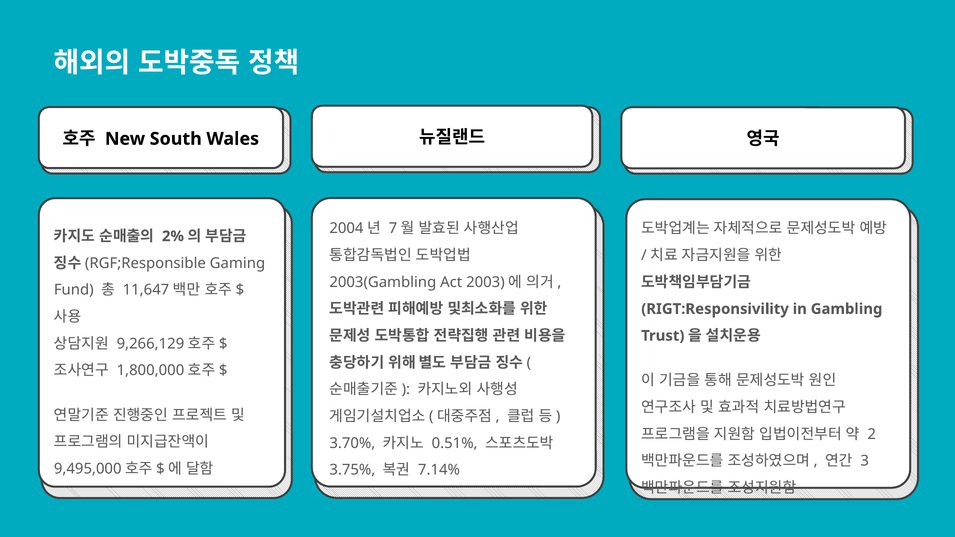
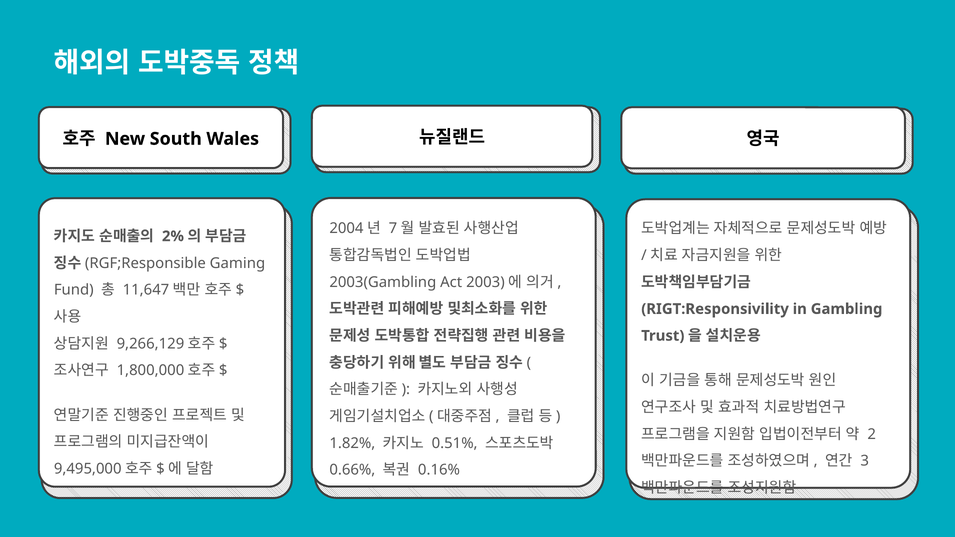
3.70%: 3.70% -> 1.82%
3.75%: 3.75% -> 0.66%
7.14%: 7.14% -> 0.16%
